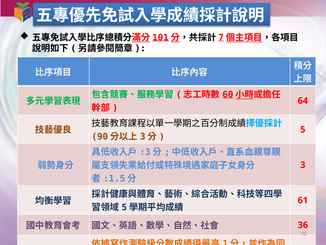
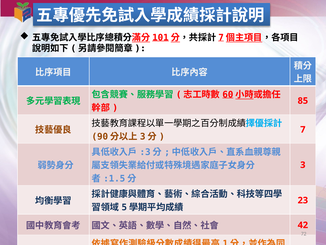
64: 64 -> 85
5: 5 -> 7
61: 61 -> 23
36: 36 -> 42
